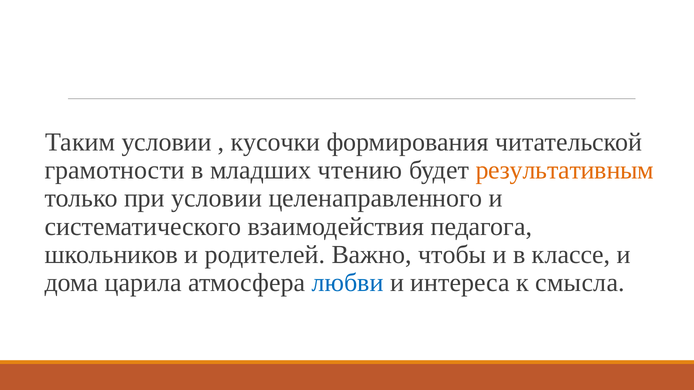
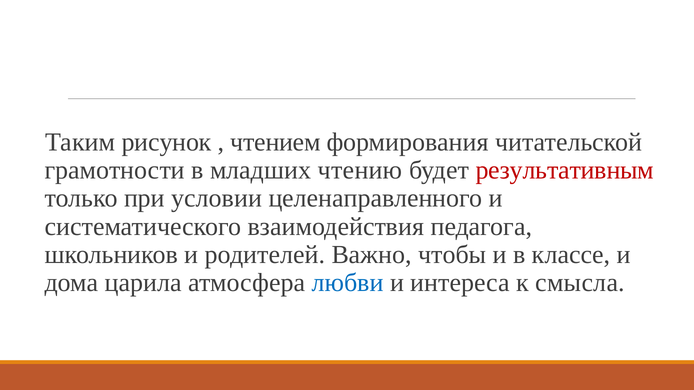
Таким условии: условии -> рисунок
кусочки: кусочки -> чтением
результативным colour: orange -> red
